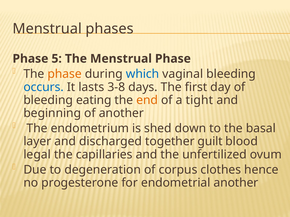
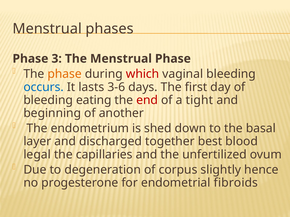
5: 5 -> 3
which colour: blue -> red
3-8: 3-8 -> 3-6
end colour: orange -> red
guilt: guilt -> best
clothes: clothes -> slightly
endometrial another: another -> fibroids
